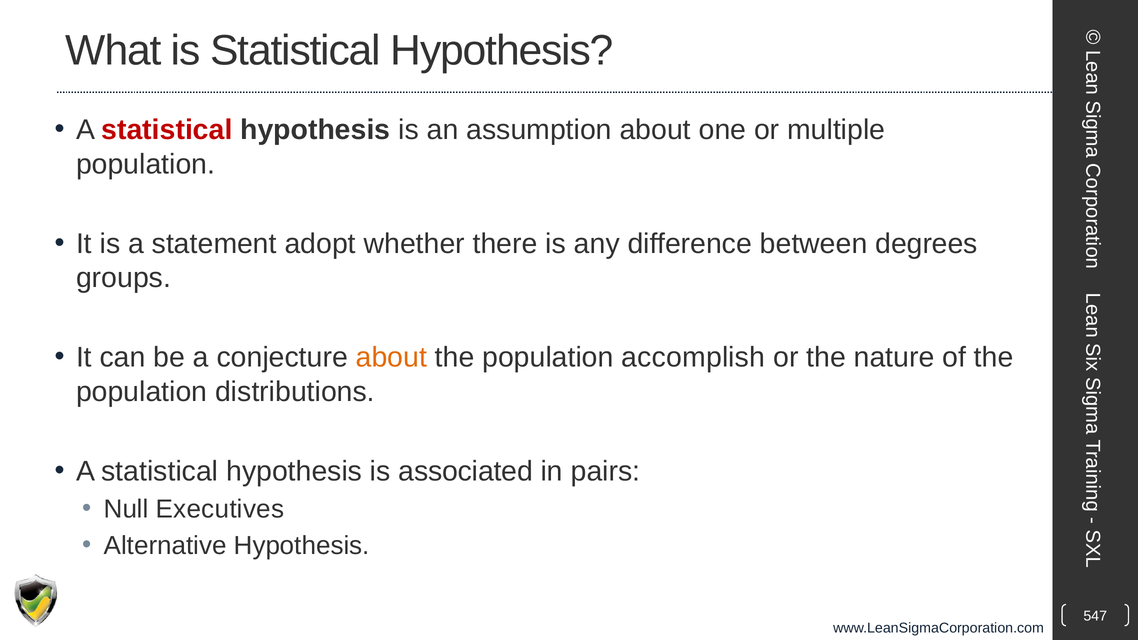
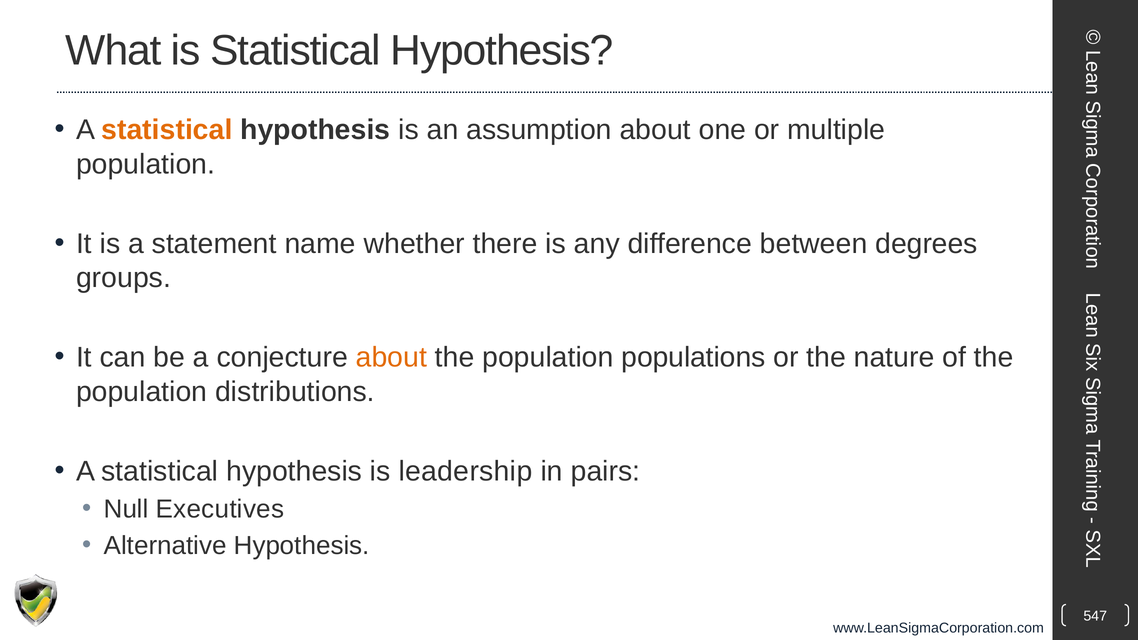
statistical at (167, 130) colour: red -> orange
adopt: adopt -> name
accomplish: accomplish -> populations
associated: associated -> leadership
